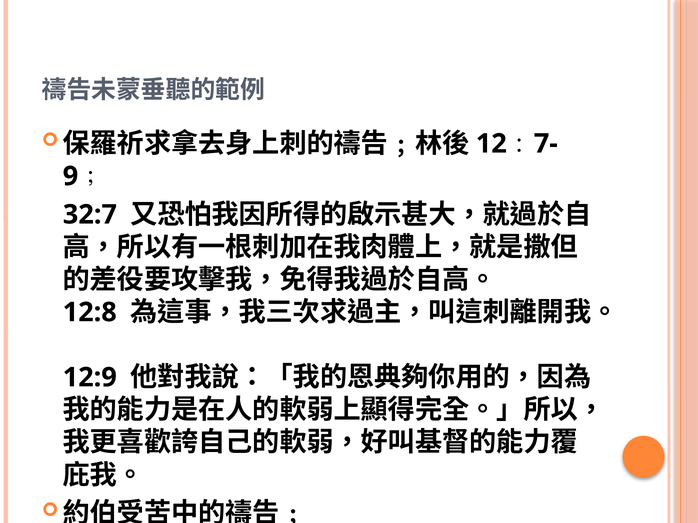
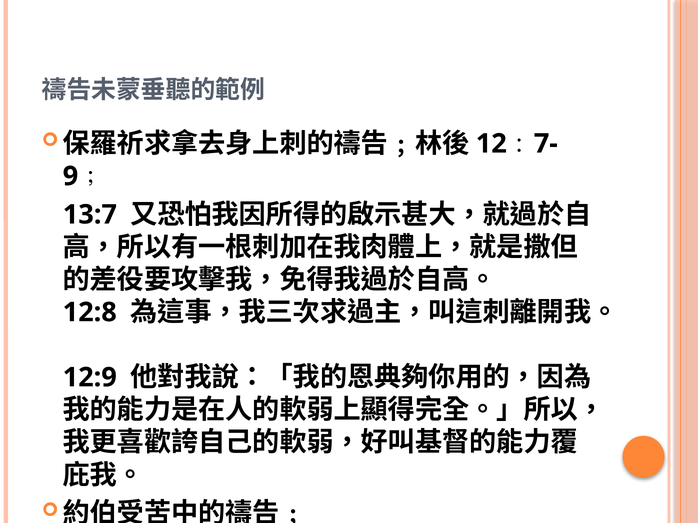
32:7: 32:7 -> 13:7
